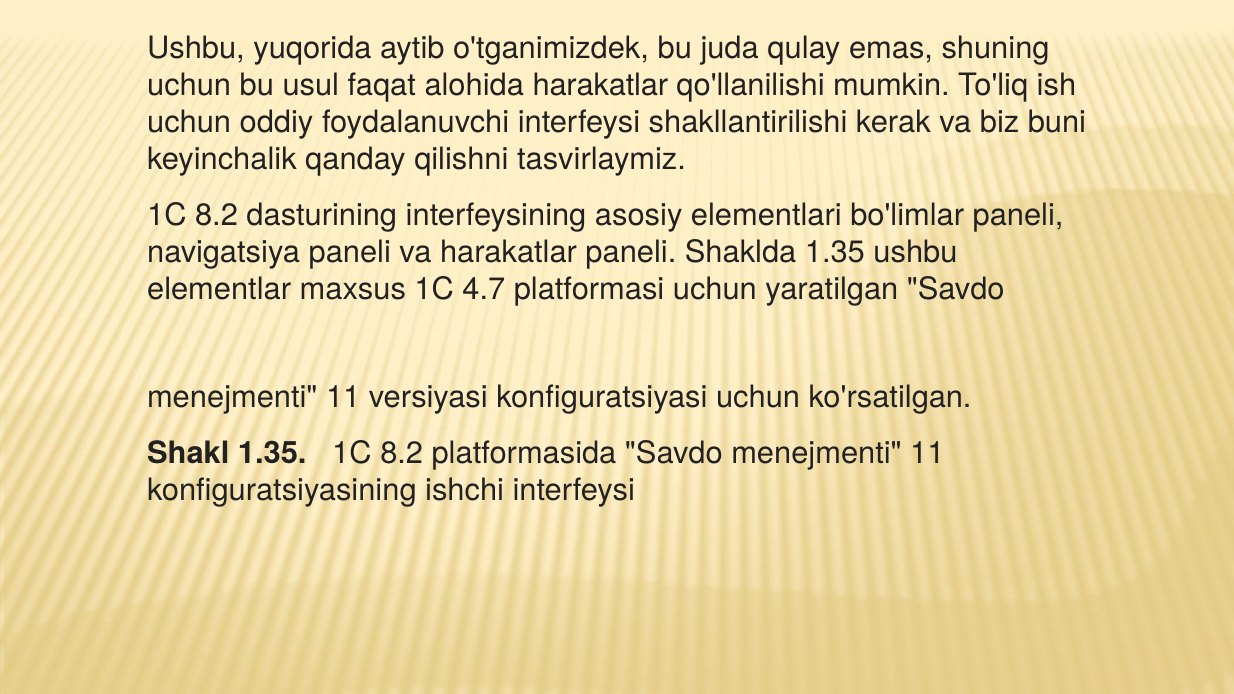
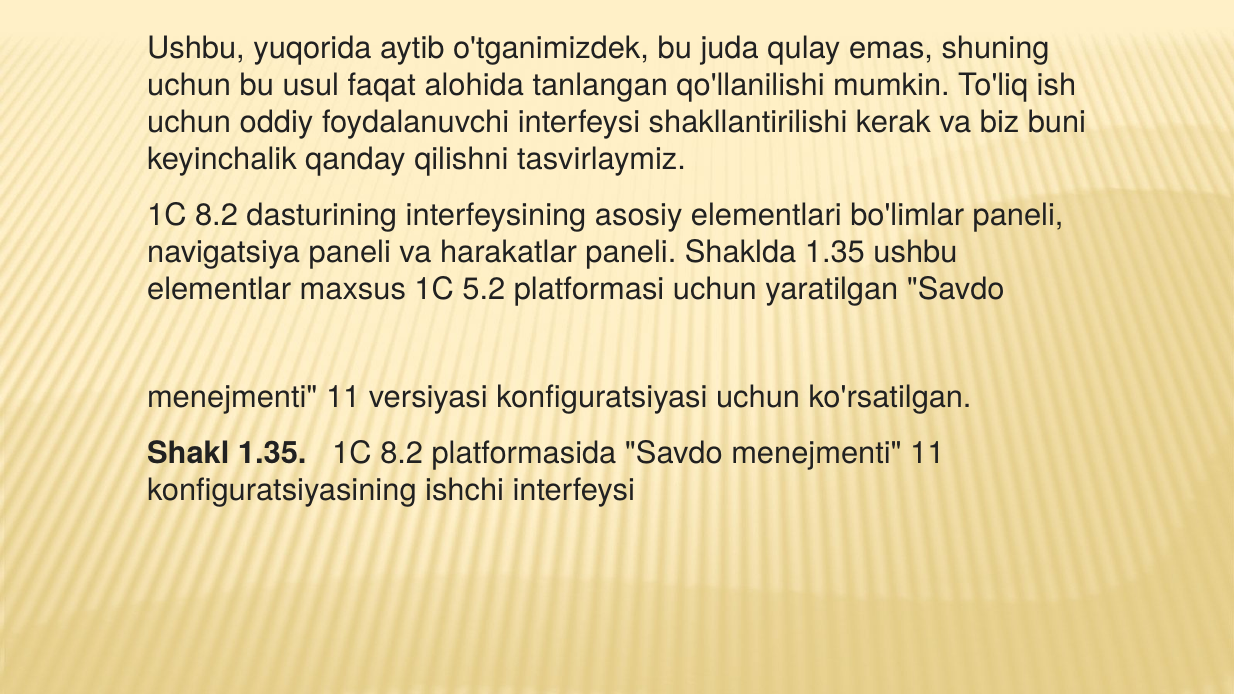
alohida harakatlar: harakatlar -> tanlangan
4.7: 4.7 -> 5.2
